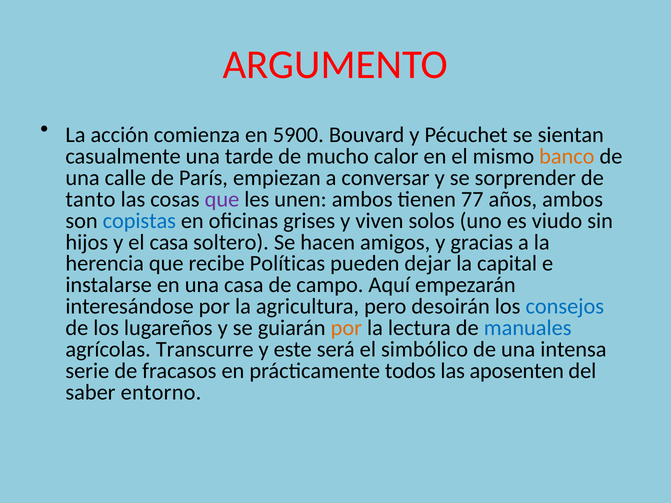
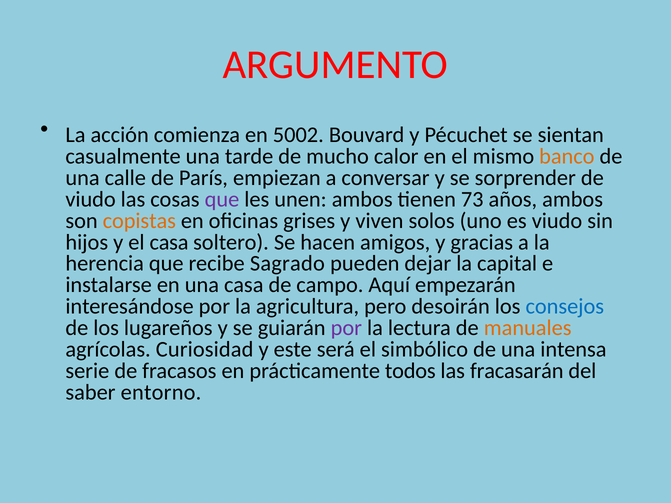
5900: 5900 -> 5002
tanto at (90, 199): tanto -> viudo
77: 77 -> 73
copistas colour: blue -> orange
Políticas: Políticas -> Sagrado
por at (346, 328) colour: orange -> purple
manuales colour: blue -> orange
Transcurre: Transcurre -> Curiosidad
aposenten: aposenten -> fracasarán
